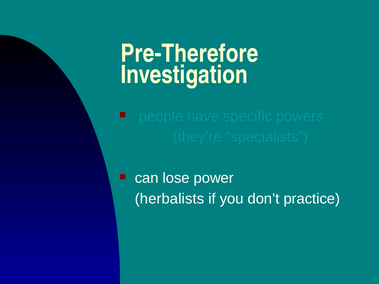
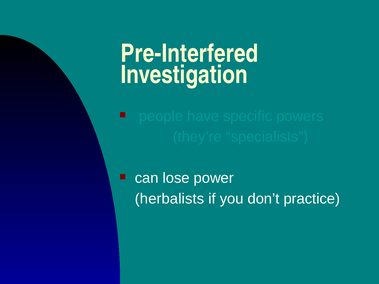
Pre-Therefore: Pre-Therefore -> Pre-Interfered
